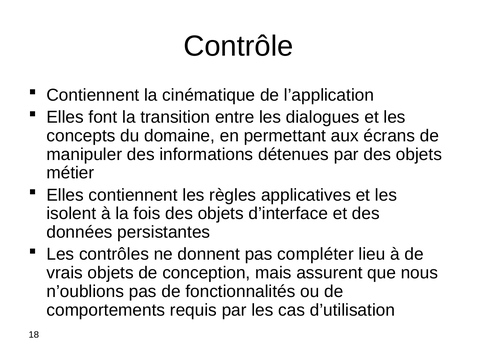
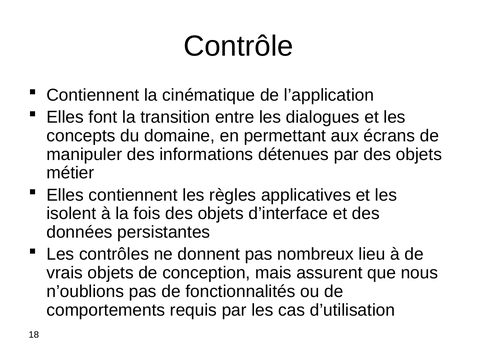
compléter: compléter -> nombreux
